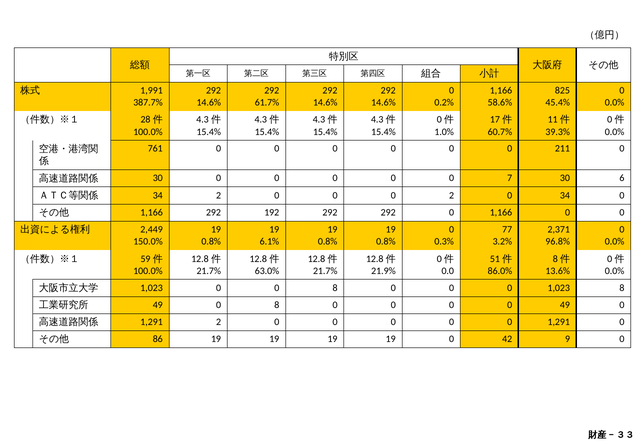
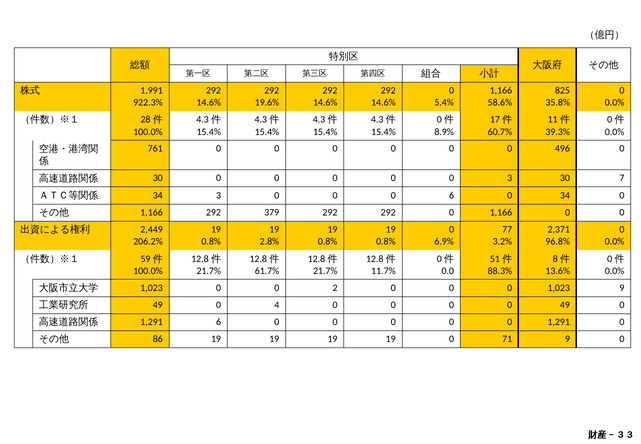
387.7%: 387.7% -> 922.3%
61.7%: 61.7% -> 19.6%
0.2%: 0.2% -> 5.4%
45.4%: 45.4% -> 35.8%
1.0%: 1.0% -> 8.9%
211: 211 -> 496
0 7: 7 -> 3
6: 6 -> 7
34 2: 2 -> 3
0 2: 2 -> 6
192: 192 -> 379
150.0%: 150.0% -> 206.2%
6.1%: 6.1% -> 2.8%
0.3%: 0.3% -> 6.9%
63.0%: 63.0% -> 61.7%
21.9%: 21.9% -> 11.7%
86.0%: 86.0% -> 88.3%
0 0 8: 8 -> 2
1,023 8: 8 -> 9
49 0 8: 8 -> 4
1,291 2: 2 -> 6
42: 42 -> 71
